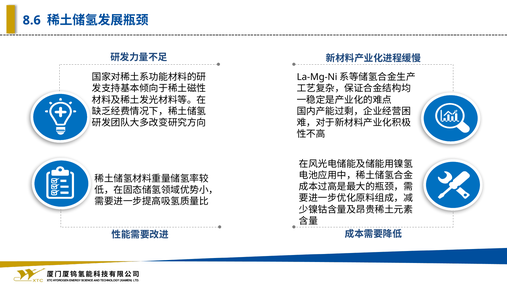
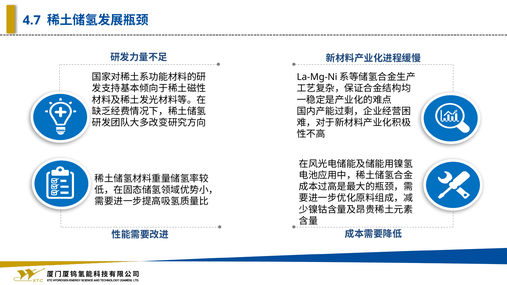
8.6: 8.6 -> 4.7
